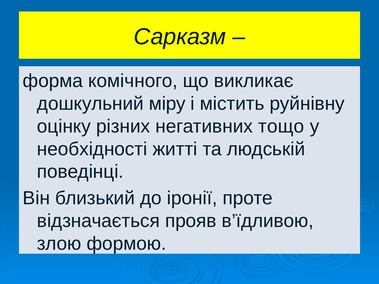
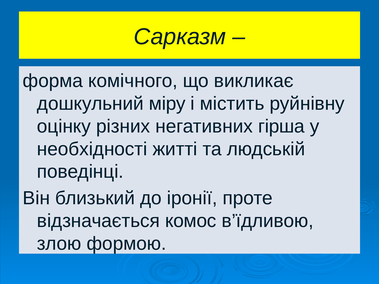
тощо: тощо -> гірша
прояв: прояв -> комос
